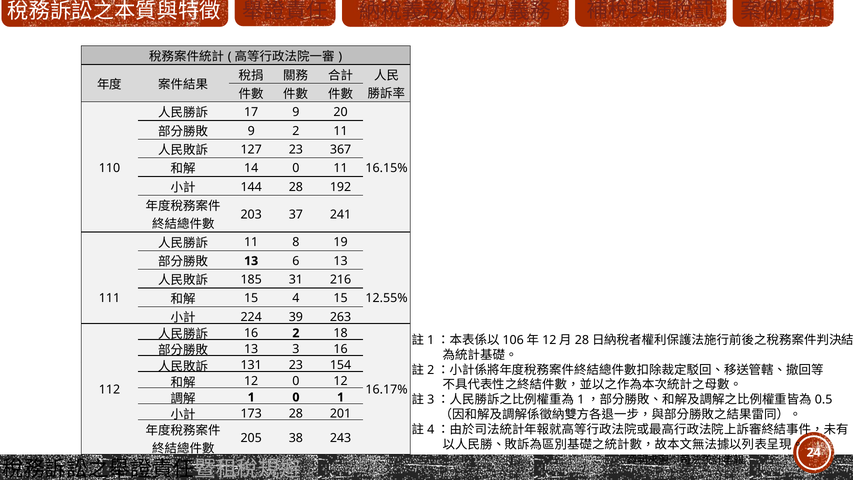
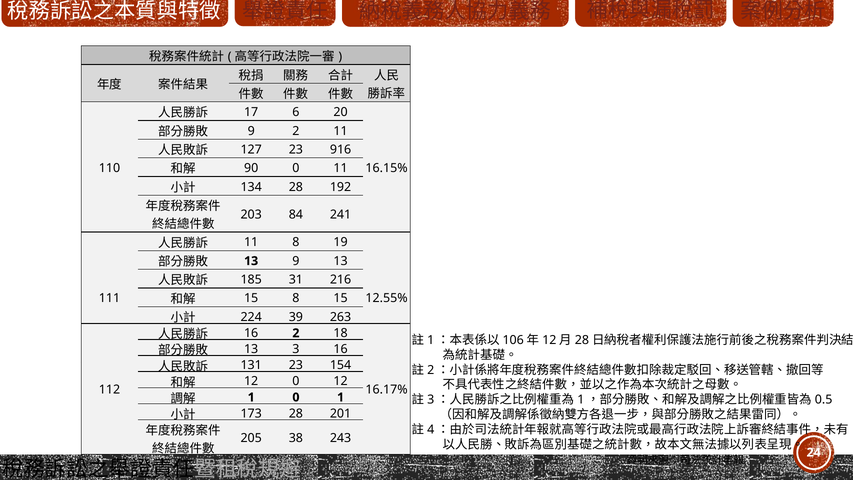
17 9: 9 -> 6
367: 367 -> 916
14: 14 -> 90
144: 144 -> 134
37: 37 -> 84
6 at (296, 261): 6 -> 9
15 4: 4 -> 8
